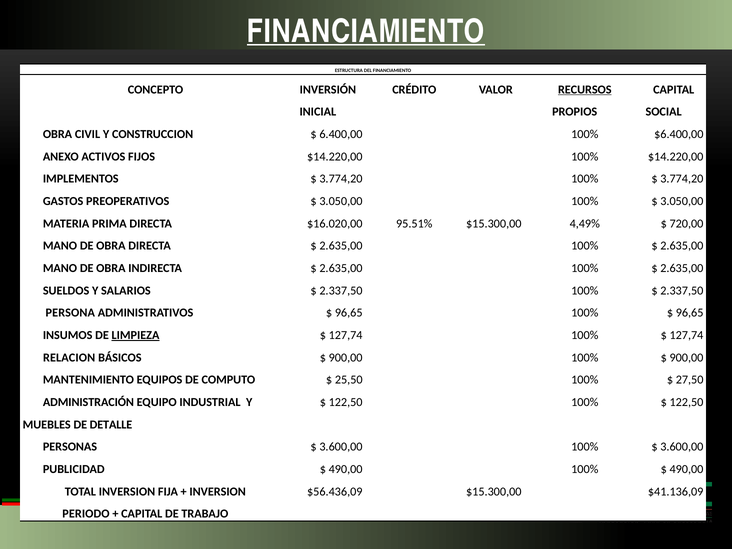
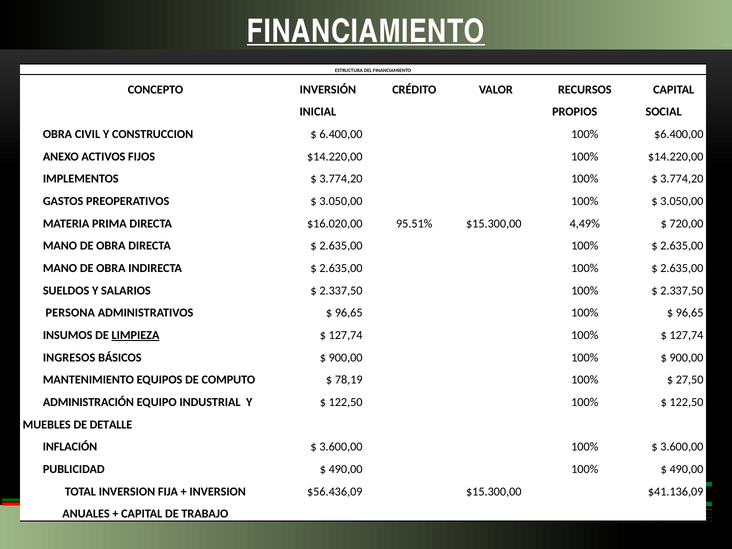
RECURSOS underline: present -> none
RELACION: RELACION -> INGRESOS
25,50: 25,50 -> 78,19
PERSONAS: PERSONAS -> INFLACIÓN
PERIODO: PERIODO -> ANUALES
